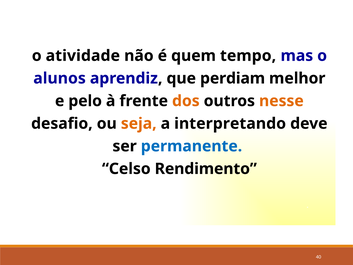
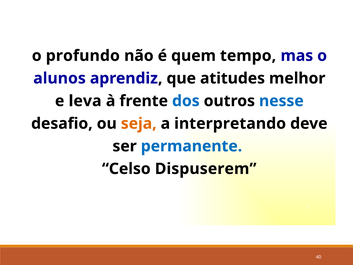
atividade: atividade -> profundo
perdiam: perdiam -> atitudes
pelo: pelo -> leva
dos colour: orange -> blue
nesse colour: orange -> blue
Rendimento: Rendimento -> Dispuserem
